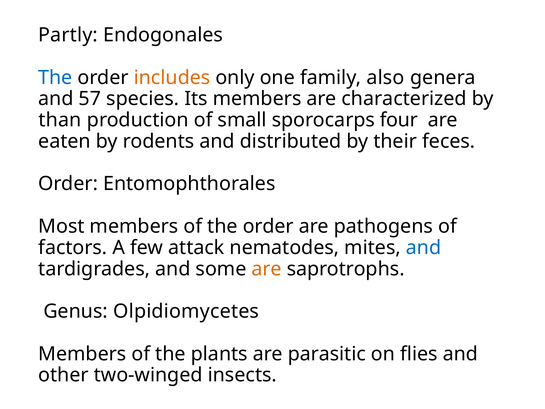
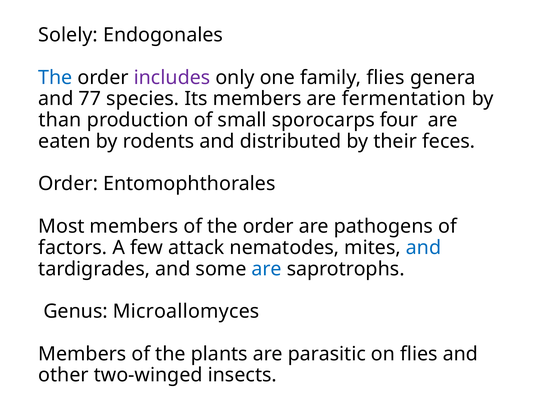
Partly: Partly -> Solely
includes colour: orange -> purple
family also: also -> flies
57: 57 -> 77
characterized: characterized -> fermentation
are at (267, 269) colour: orange -> blue
Olpidiomycetes: Olpidiomycetes -> Microallomyces
